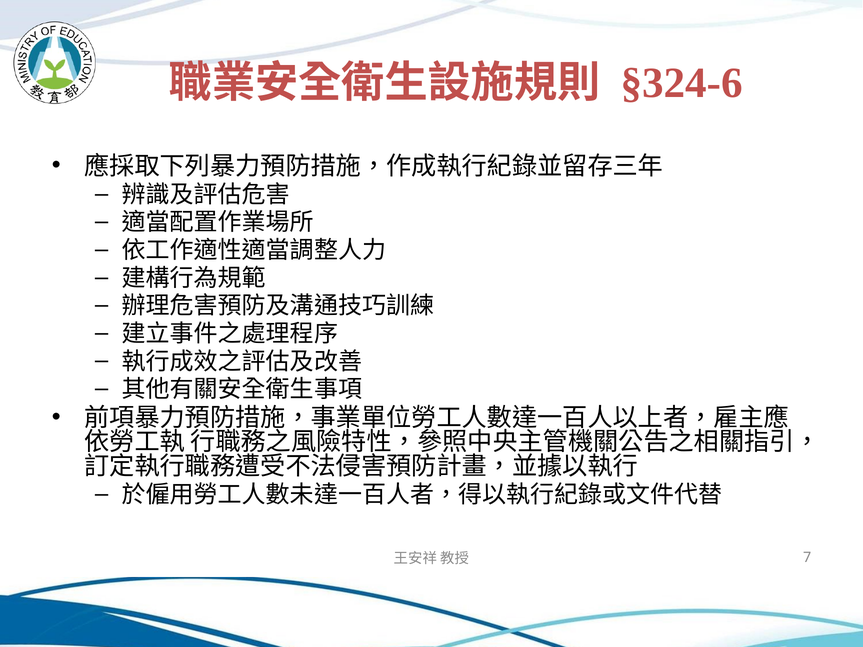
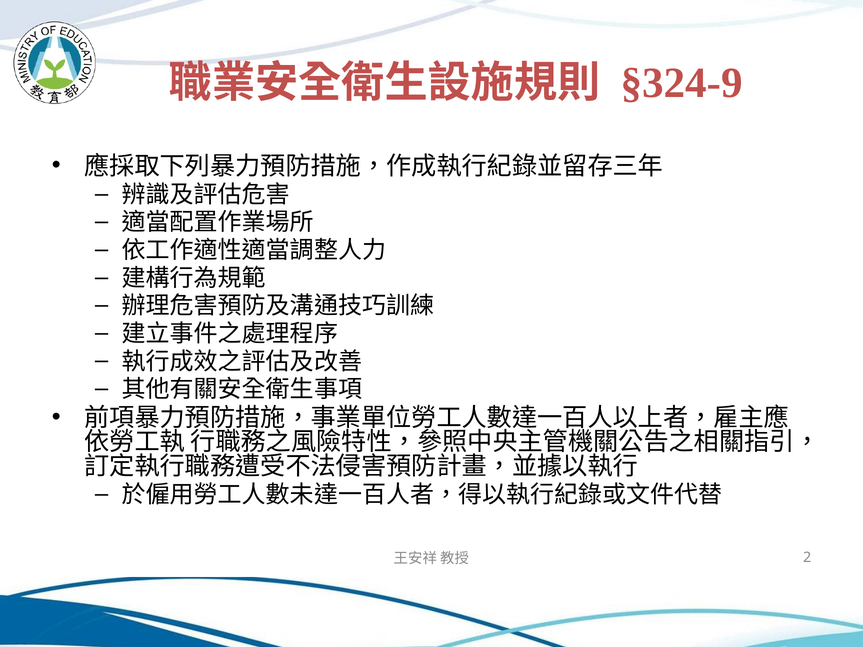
§324-6: §324-6 -> §324-9
7: 7 -> 2
